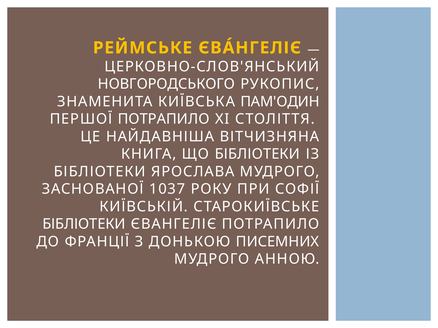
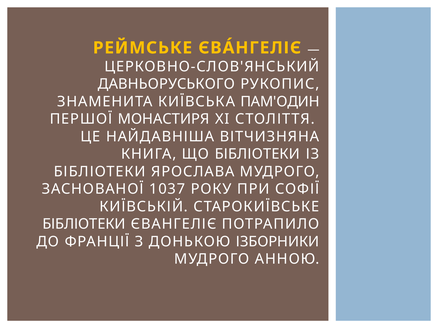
НОВГОРОДСЬКОГО: НОВГОРОДСЬКОГО -> ДАВНЬОРУСЬКОГО
ПЕРШОЇ ПОТРАПИЛО: ПОТРАПИЛО -> МОНАСТИРЯ
ПИСЕМНИХ: ПИСЕМНИХ -> ІЗБОРНИКИ
